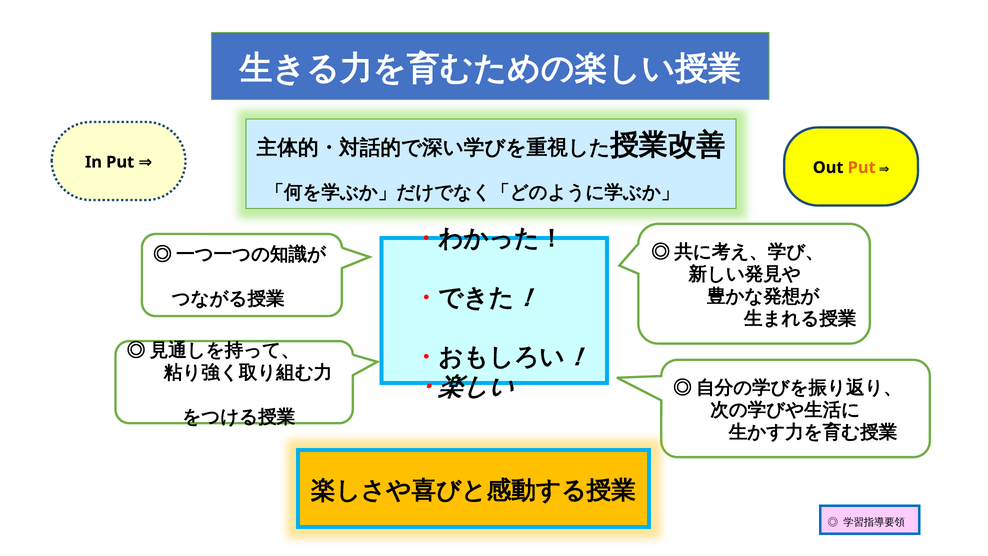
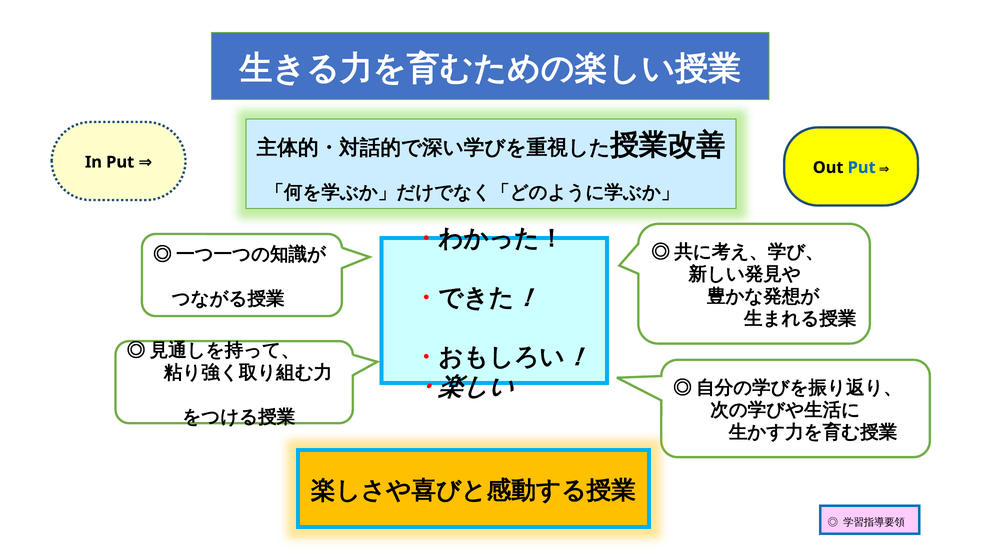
Put at (862, 168) colour: orange -> blue
